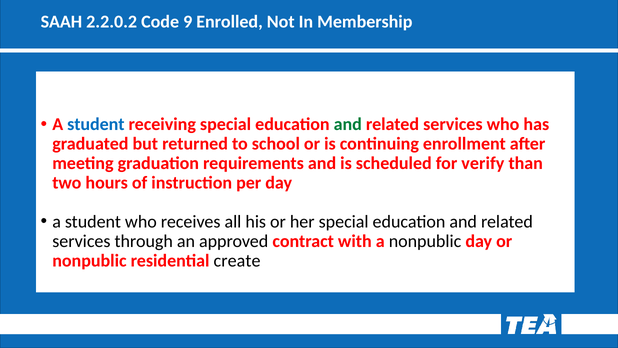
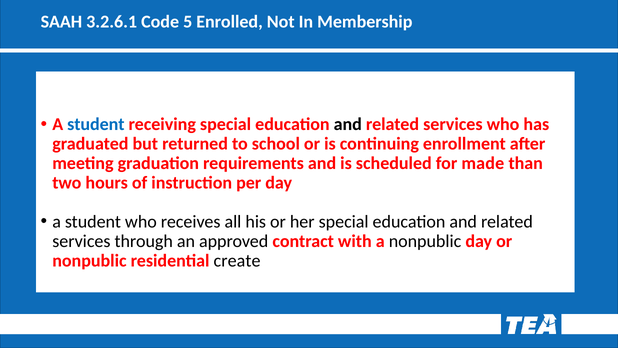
2.2.0.2: 2.2.0.2 -> 3.2.6.1
9: 9 -> 5
and at (348, 124) colour: green -> black
verify: verify -> made
